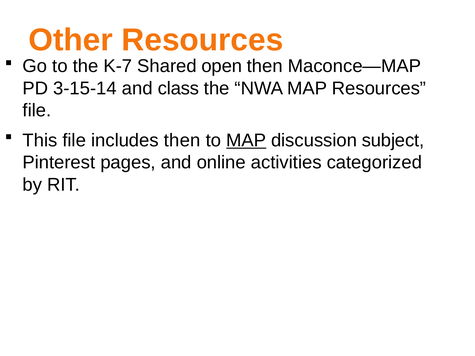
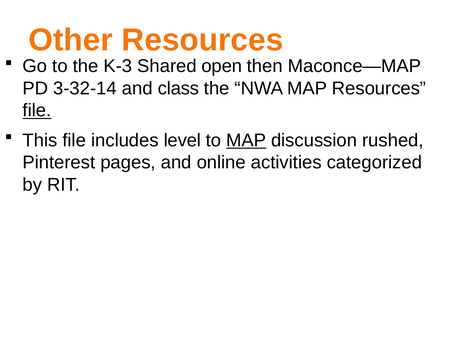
K-7: K-7 -> K-3
3-15-14: 3-15-14 -> 3-32-14
file at (37, 111) underline: none -> present
includes then: then -> level
subject: subject -> rushed
